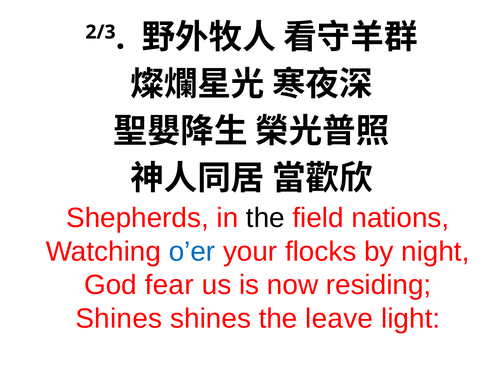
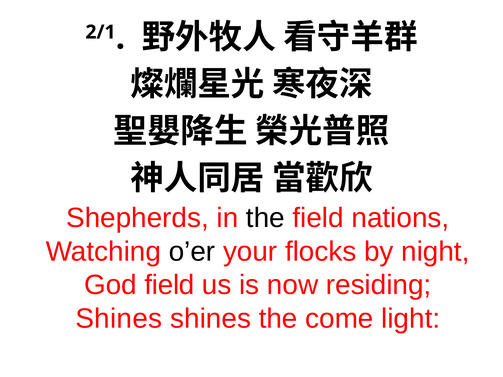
2/3: 2/3 -> 2/1
o’er colour: blue -> black
God fear: fear -> field
leave: leave -> come
